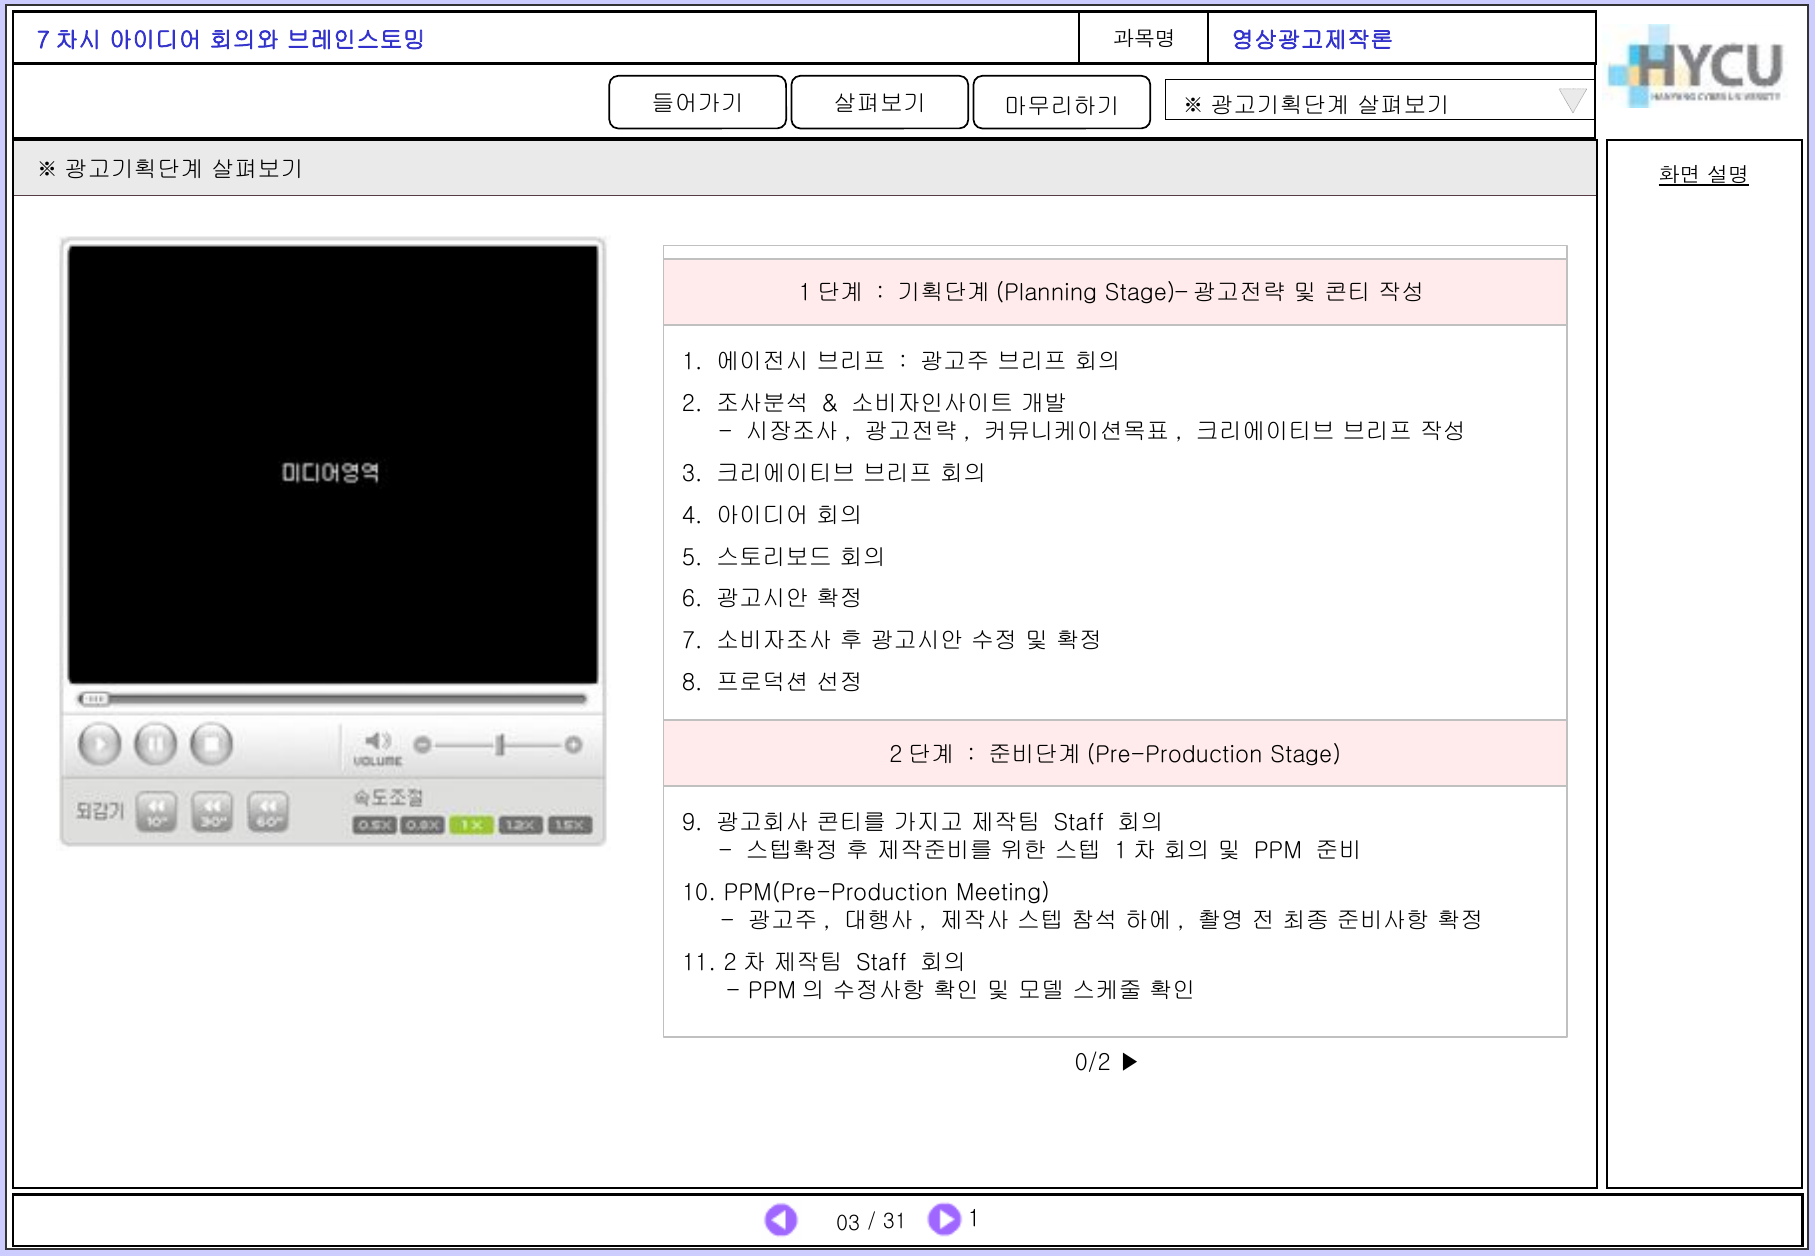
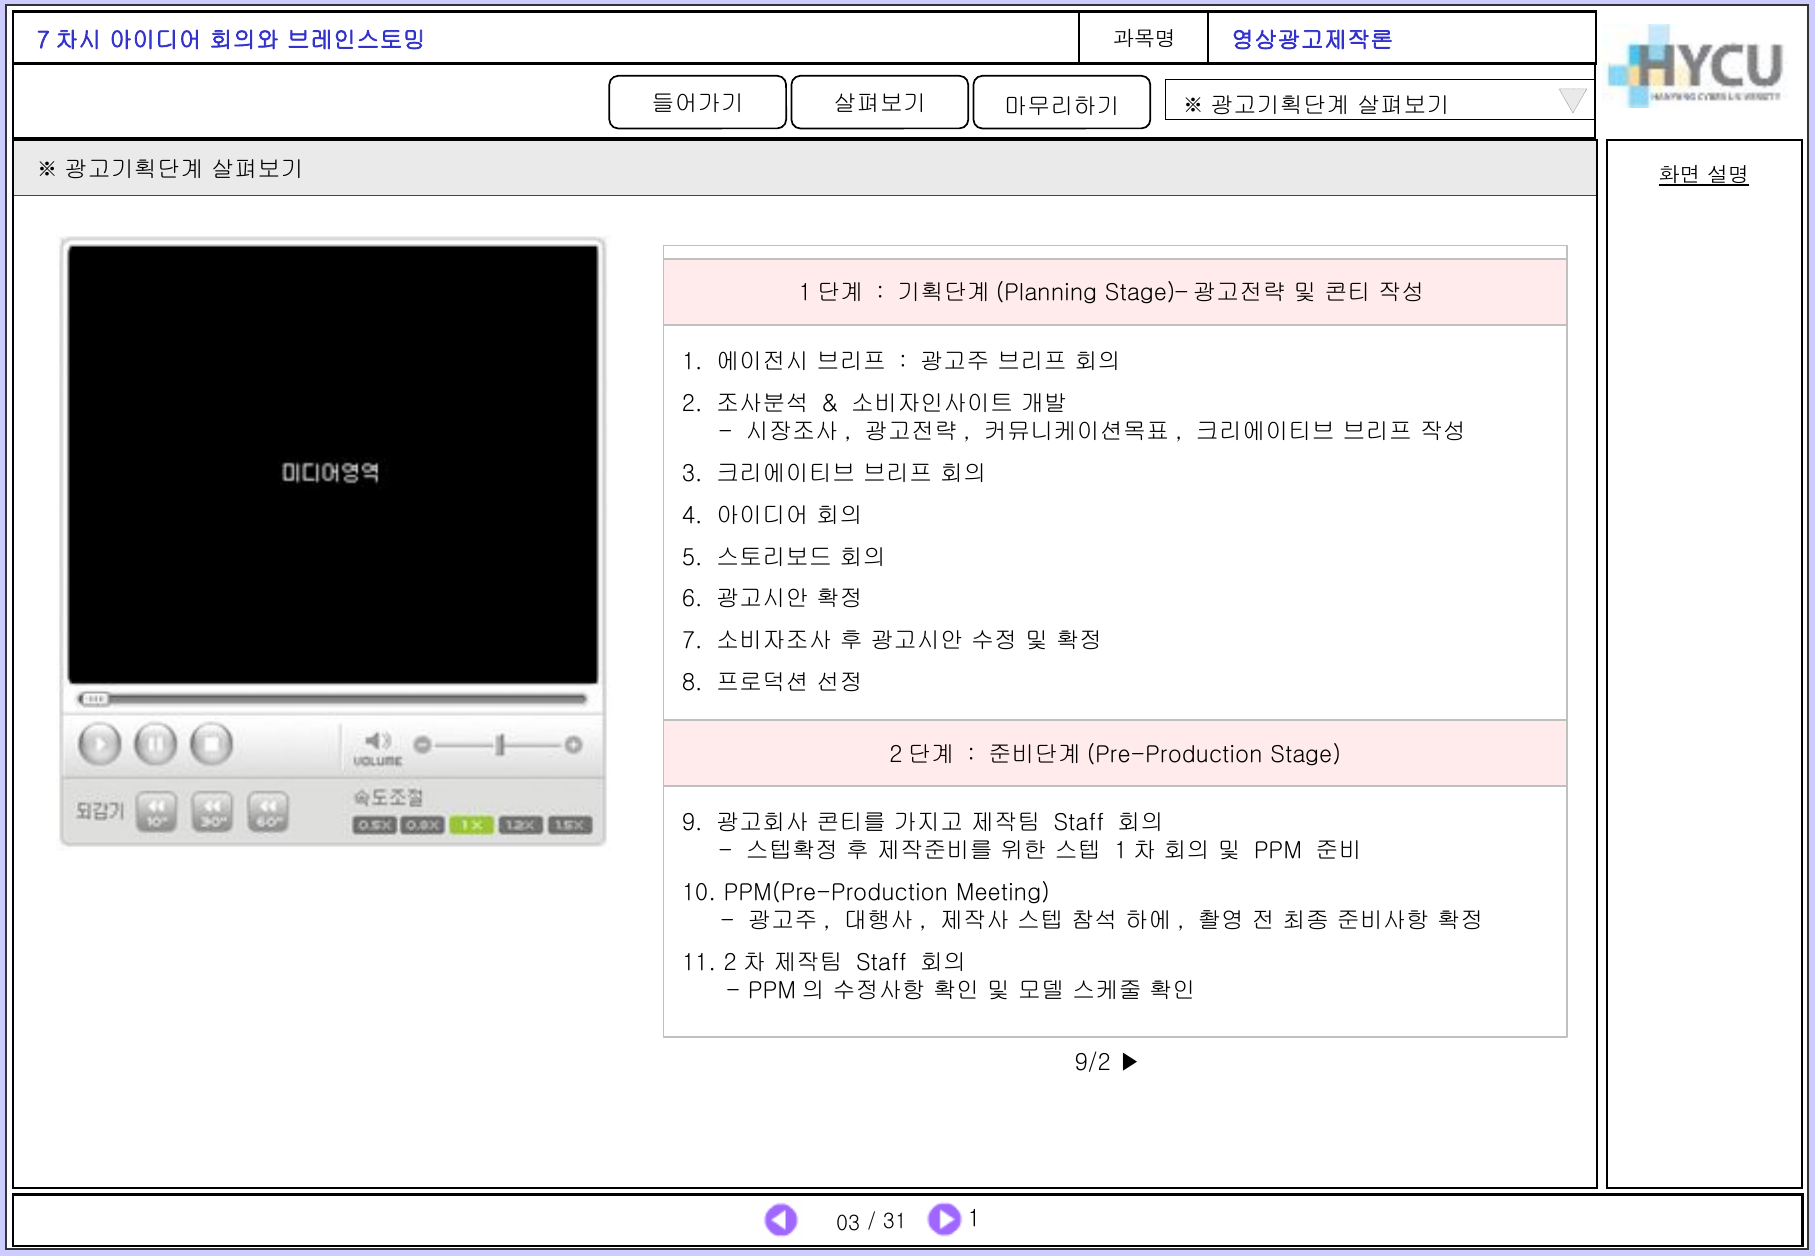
0/2: 0/2 -> 9/2
